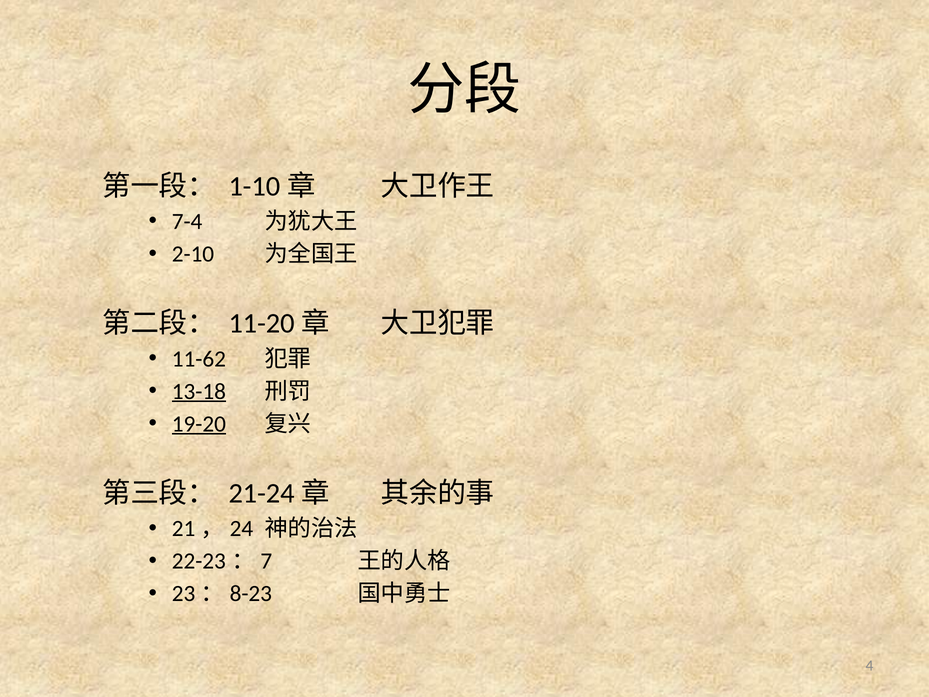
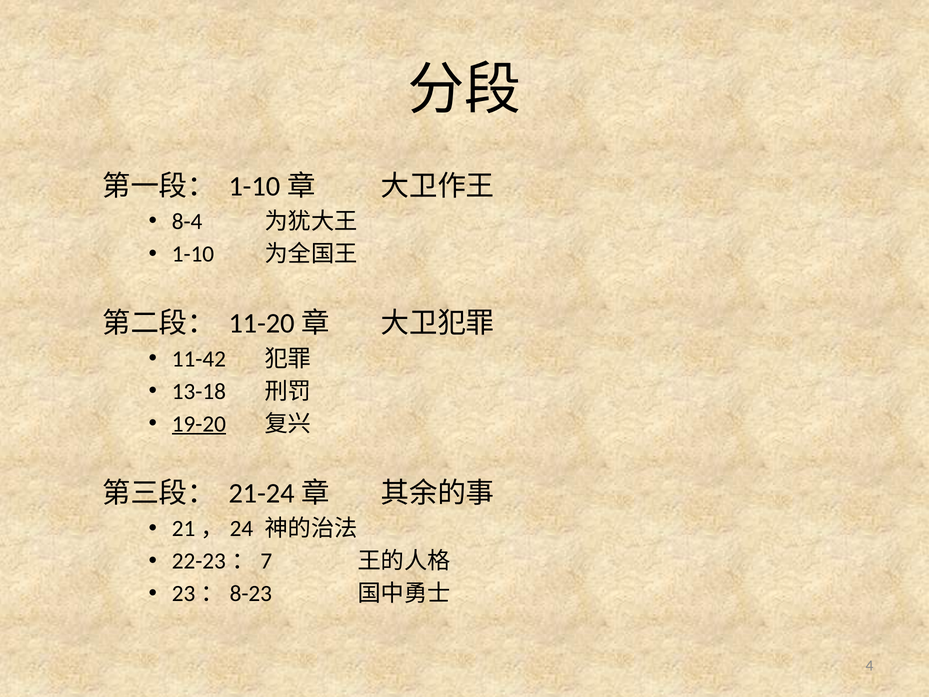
7-4: 7-4 -> 8-4
2-10: 2-10 -> 1-10
11-62: 11-62 -> 11-42
13-18 underline: present -> none
